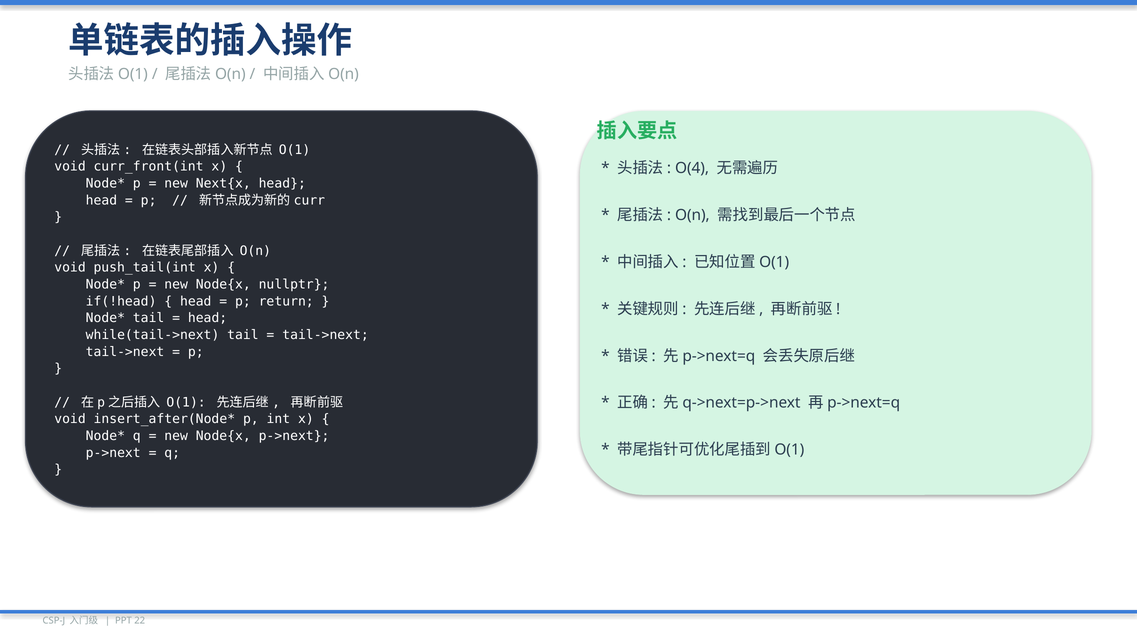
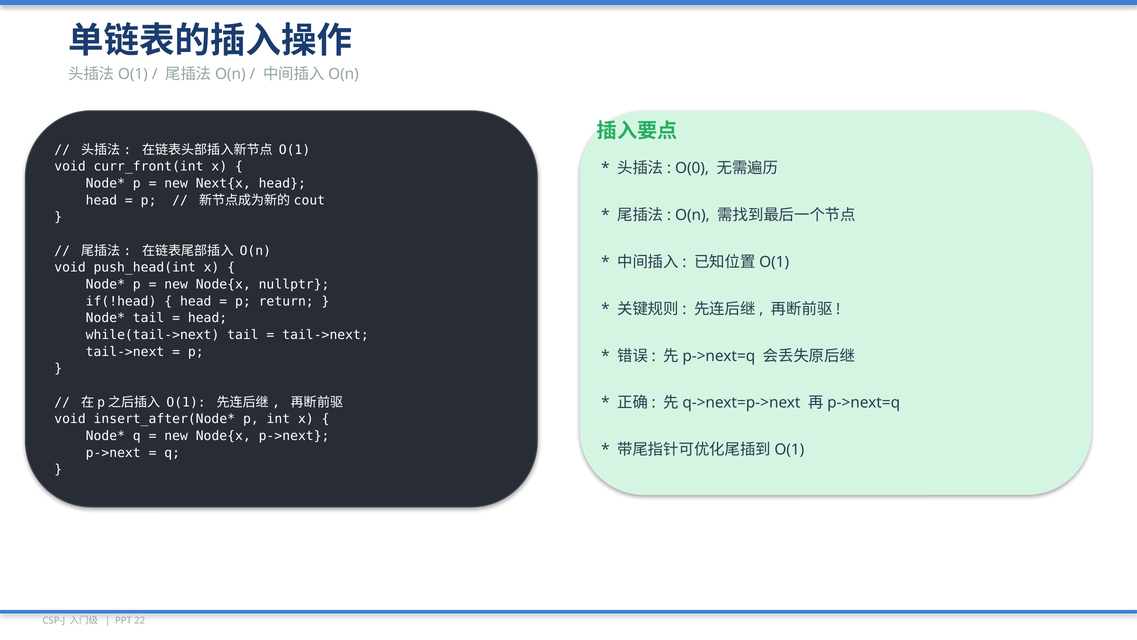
O(4: O(4 -> O(0
curr: curr -> cout
push_tail(int: push_tail(int -> push_head(int
